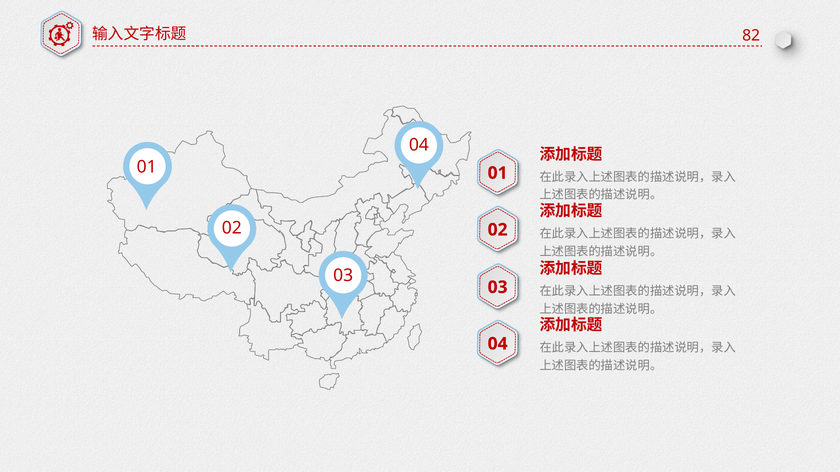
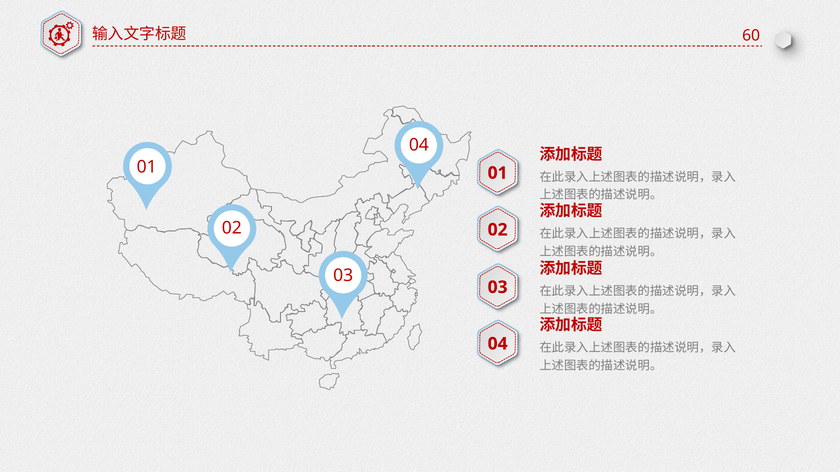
82: 82 -> 60
